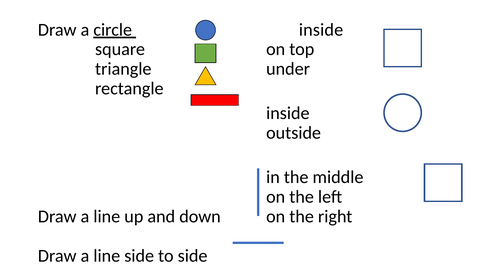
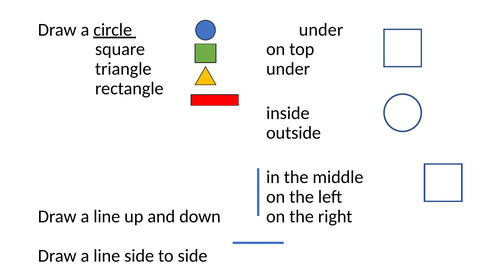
inside at (321, 30): inside -> under
